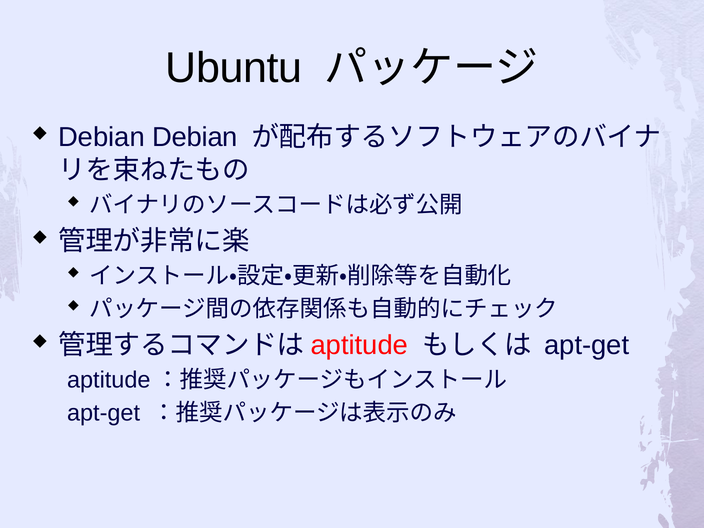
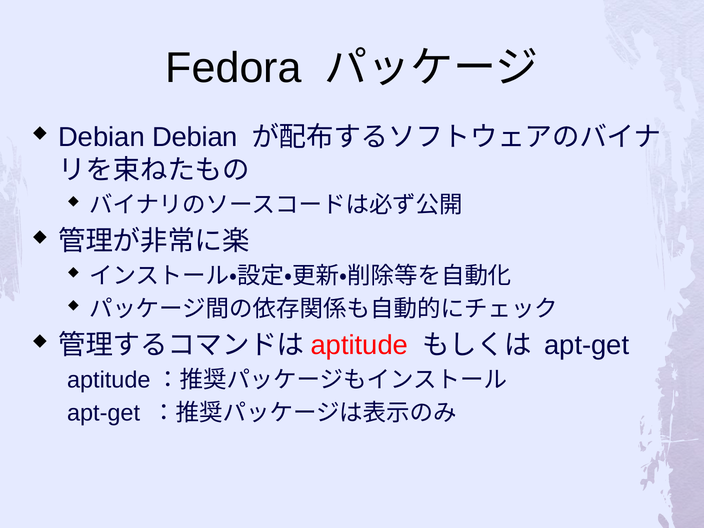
Ubuntu: Ubuntu -> Fedora
